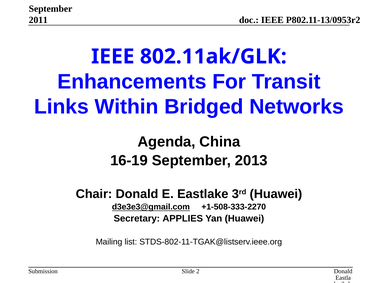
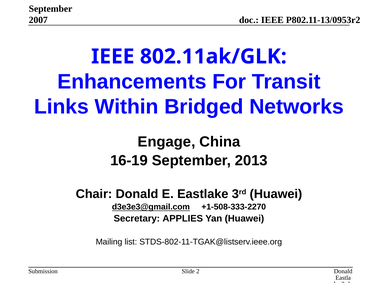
2011: 2011 -> 2007
Agenda: Agenda -> Engage
